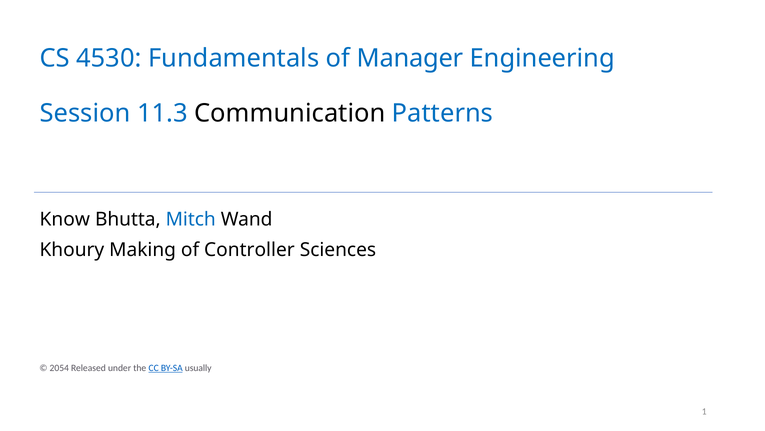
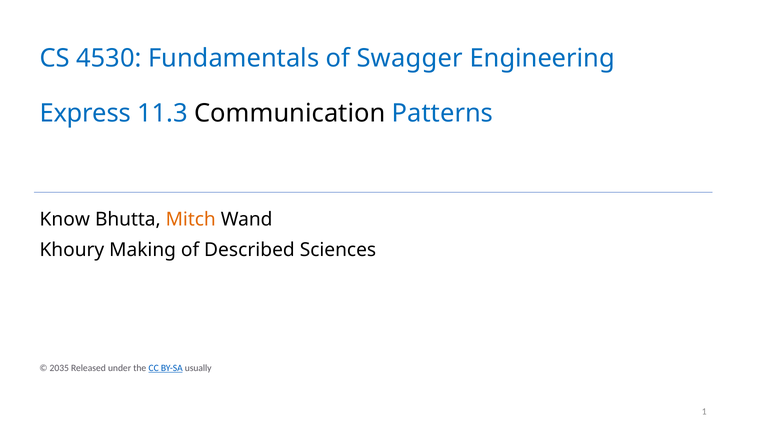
Manager: Manager -> Swagger
Session: Session -> Express
Mitch colour: blue -> orange
Controller: Controller -> Described
2054: 2054 -> 2035
